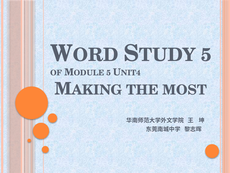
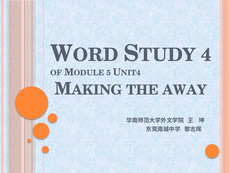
5 at (206, 55): 5 -> 4
MOST: MOST -> AWAY
